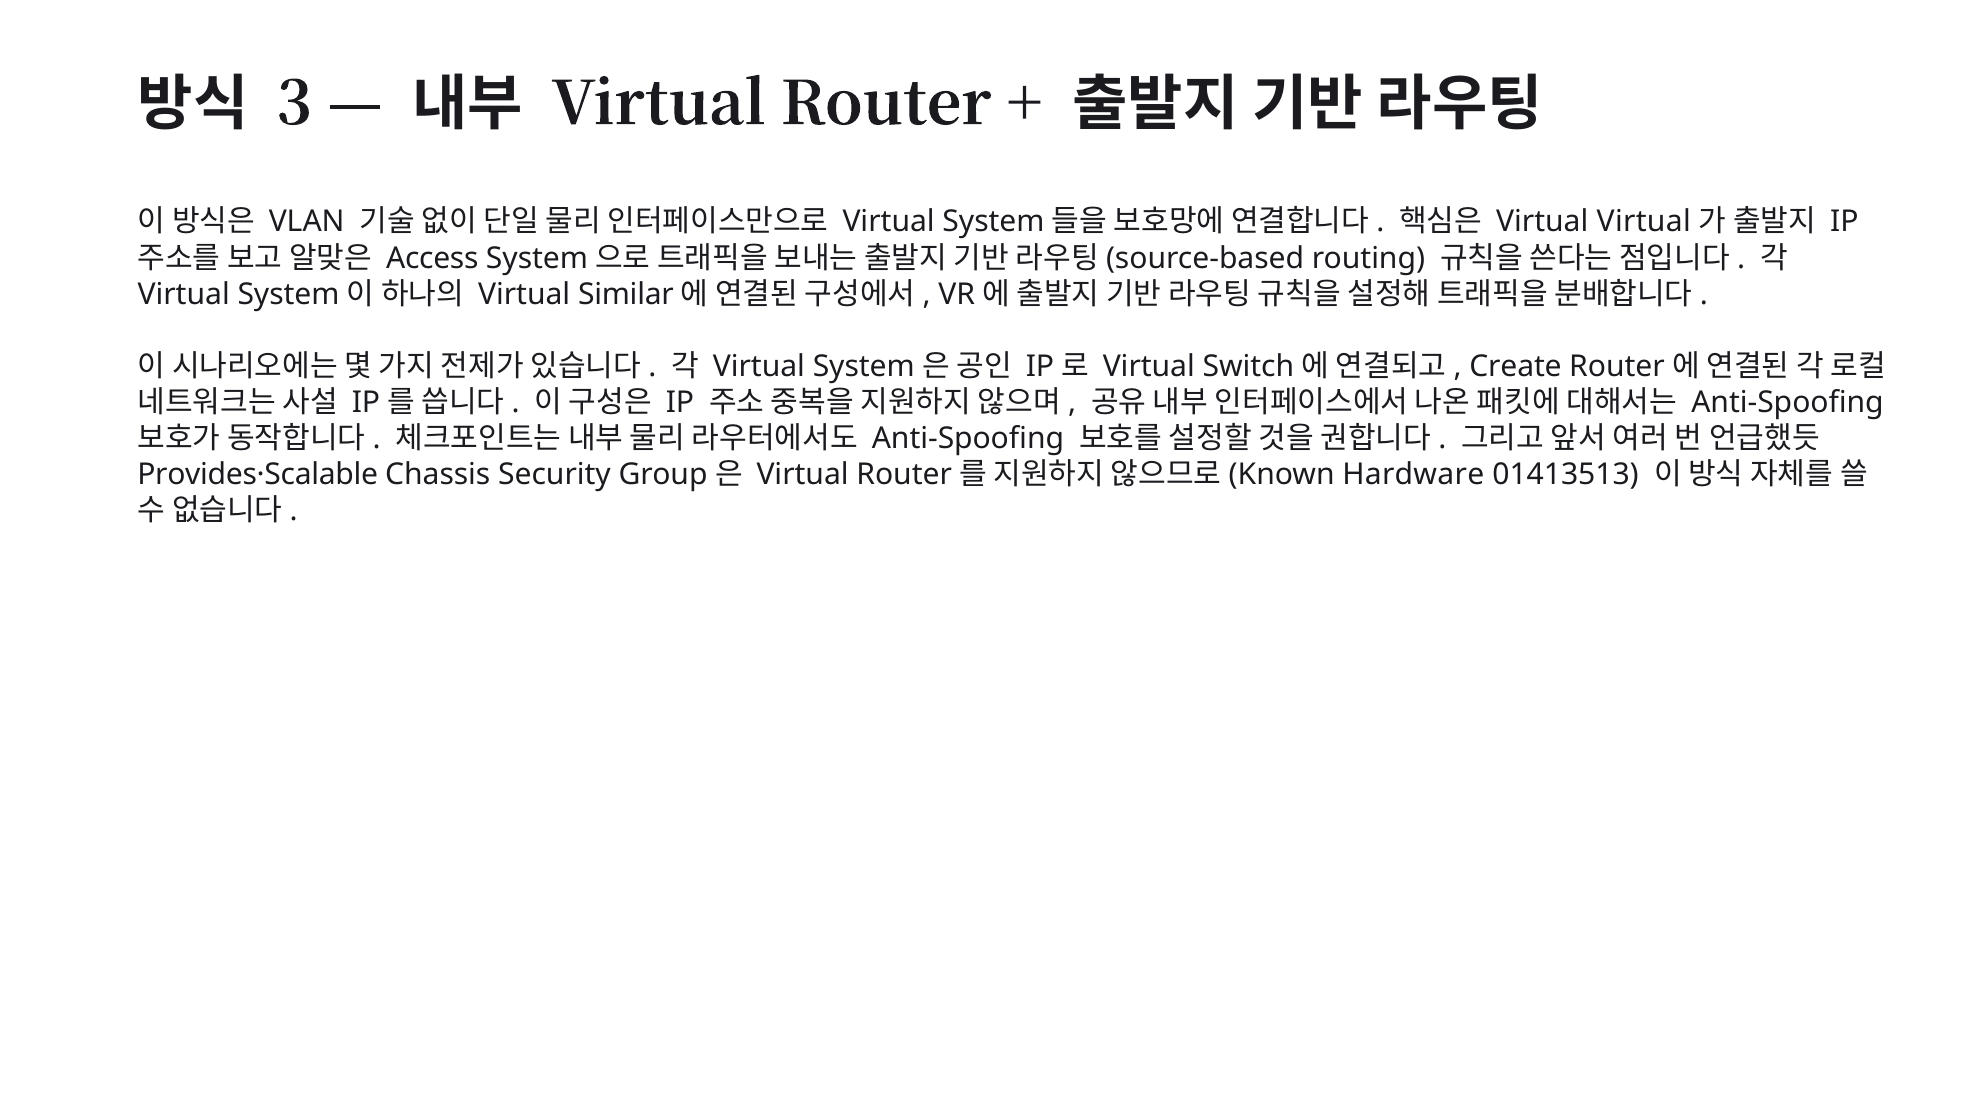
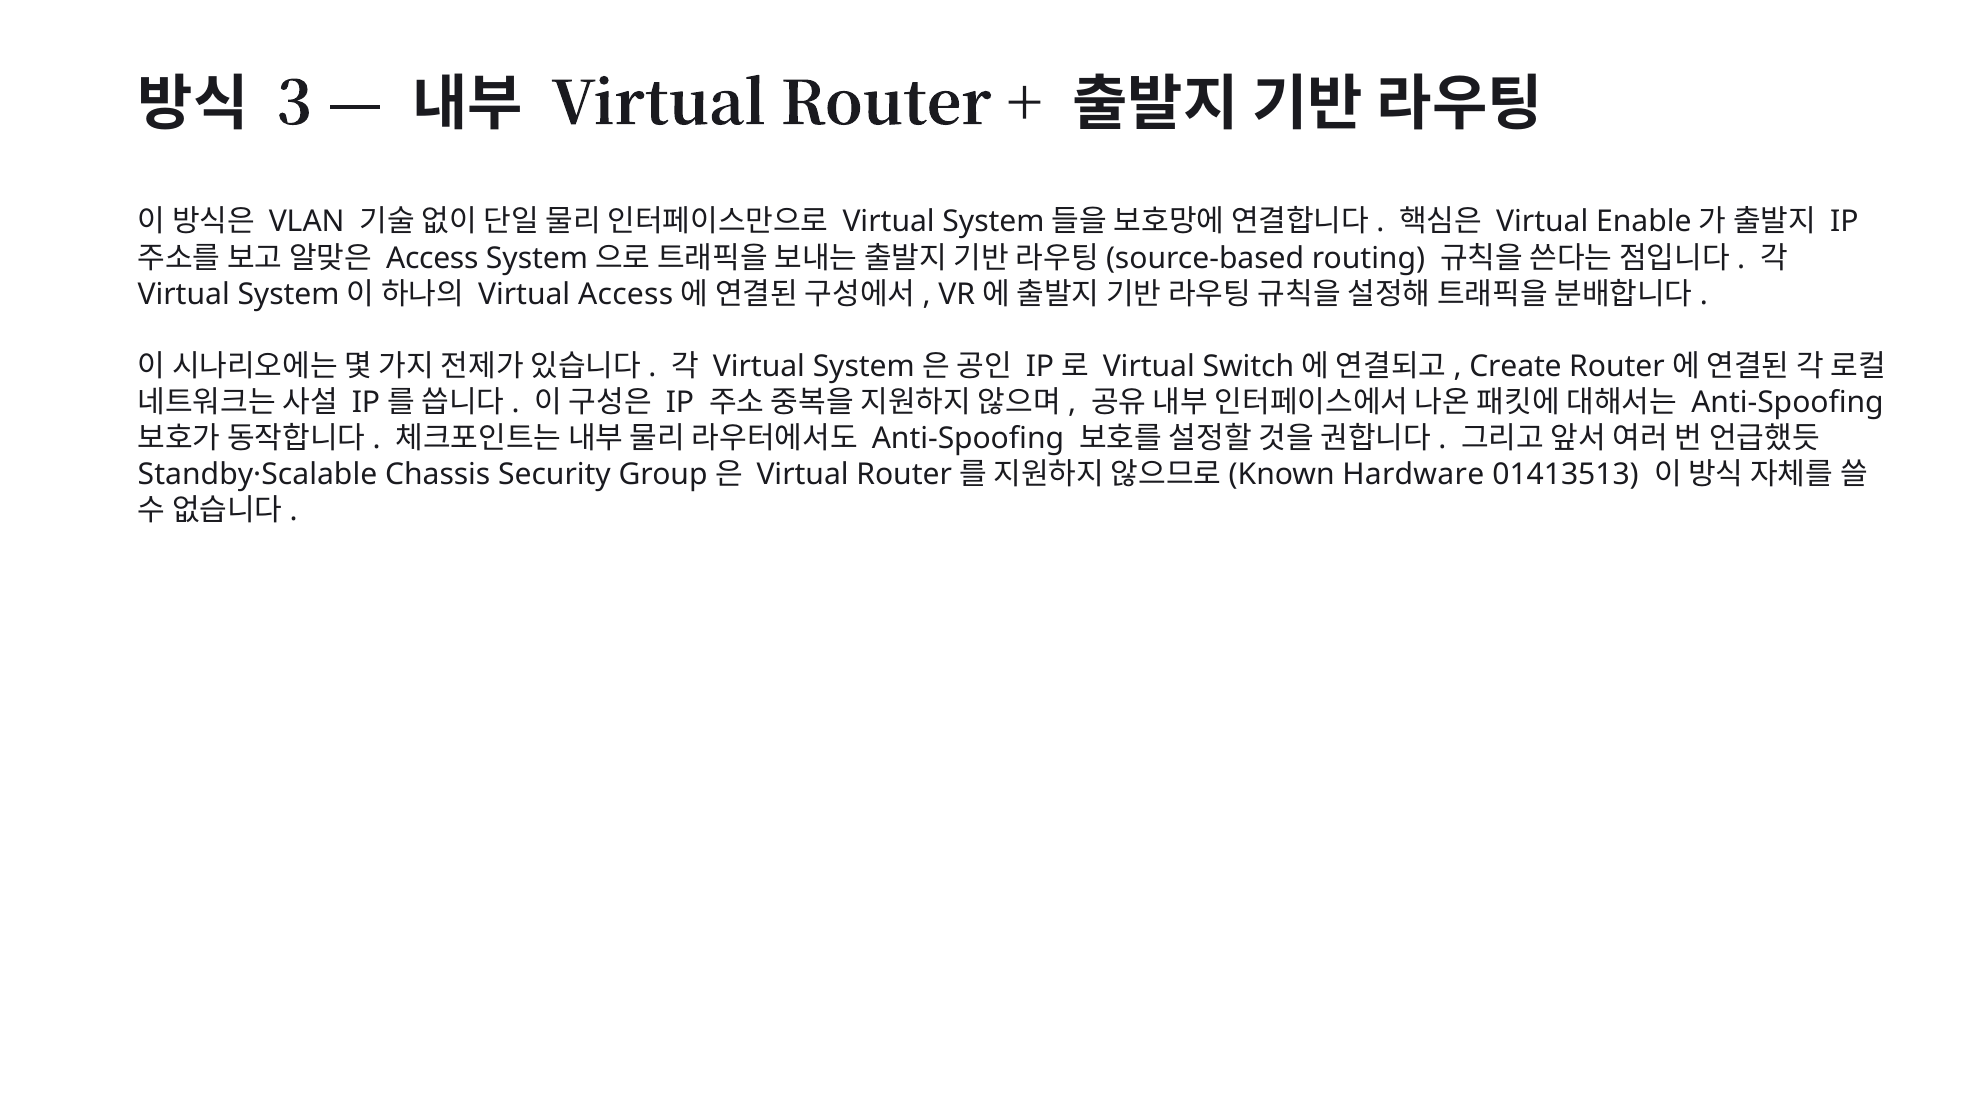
Virtual Virtual: Virtual -> Enable
Virtual Similar: Similar -> Access
Provides·Scalable: Provides·Scalable -> Standby·Scalable
